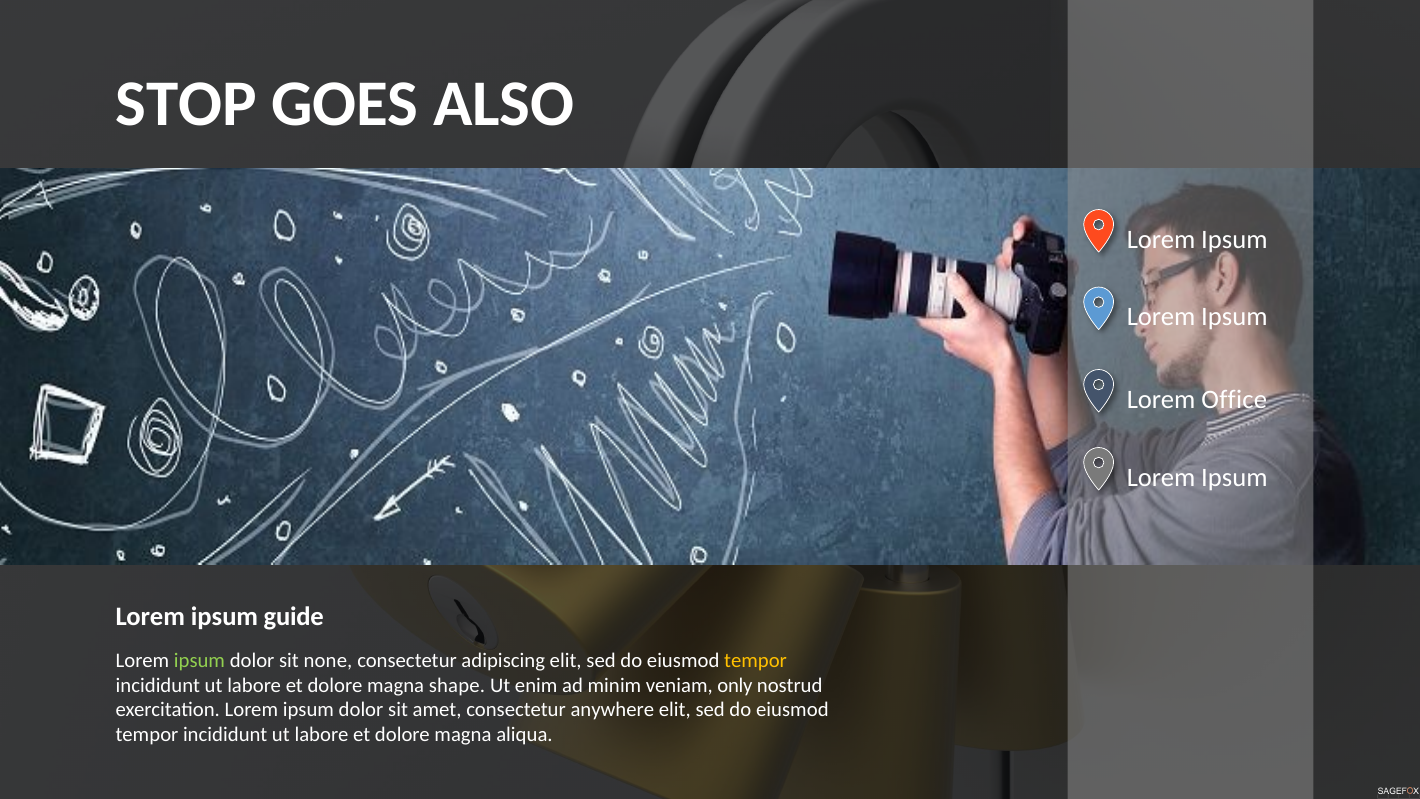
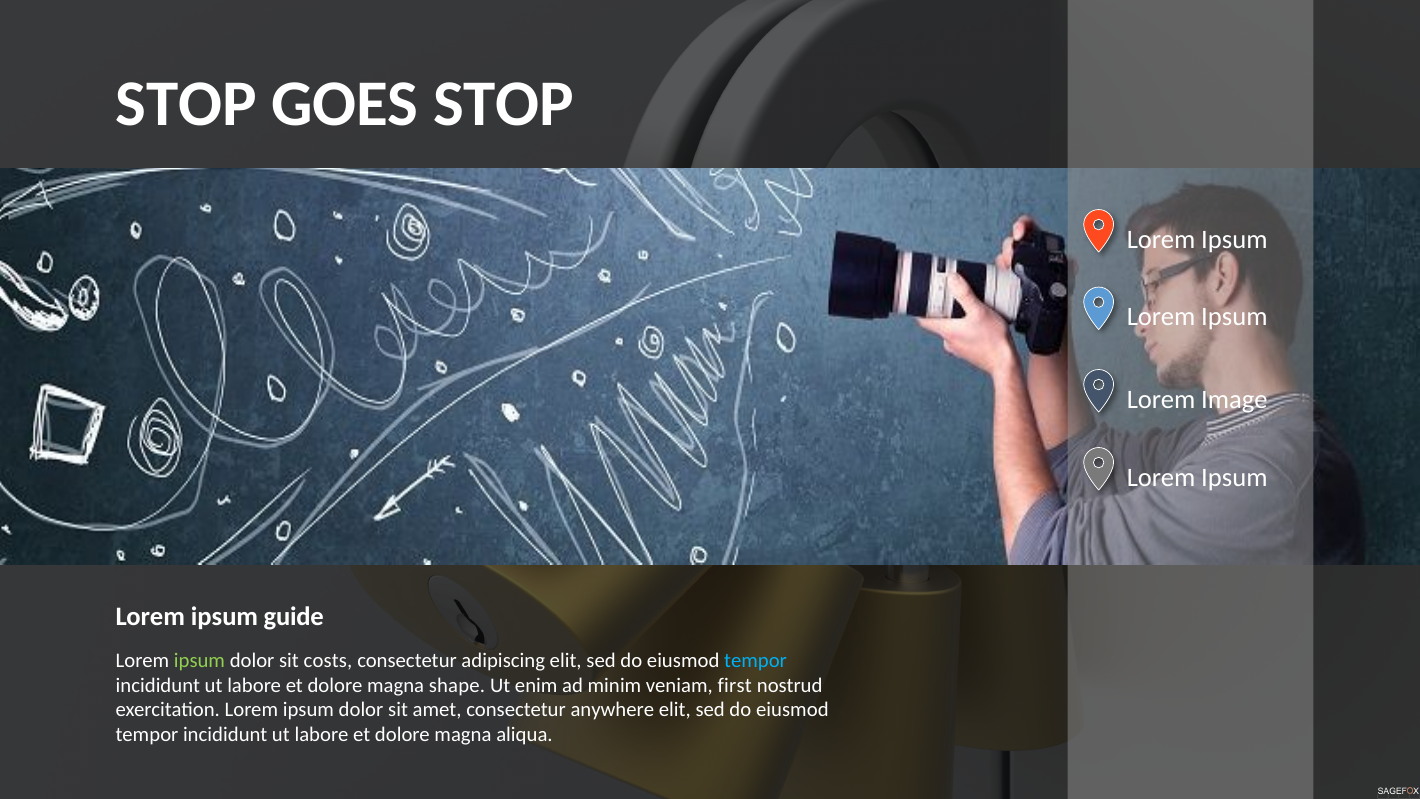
GOES ALSO: ALSO -> STOP
Office: Office -> Image
none: none -> costs
tempor at (756, 660) colour: yellow -> light blue
only: only -> first
